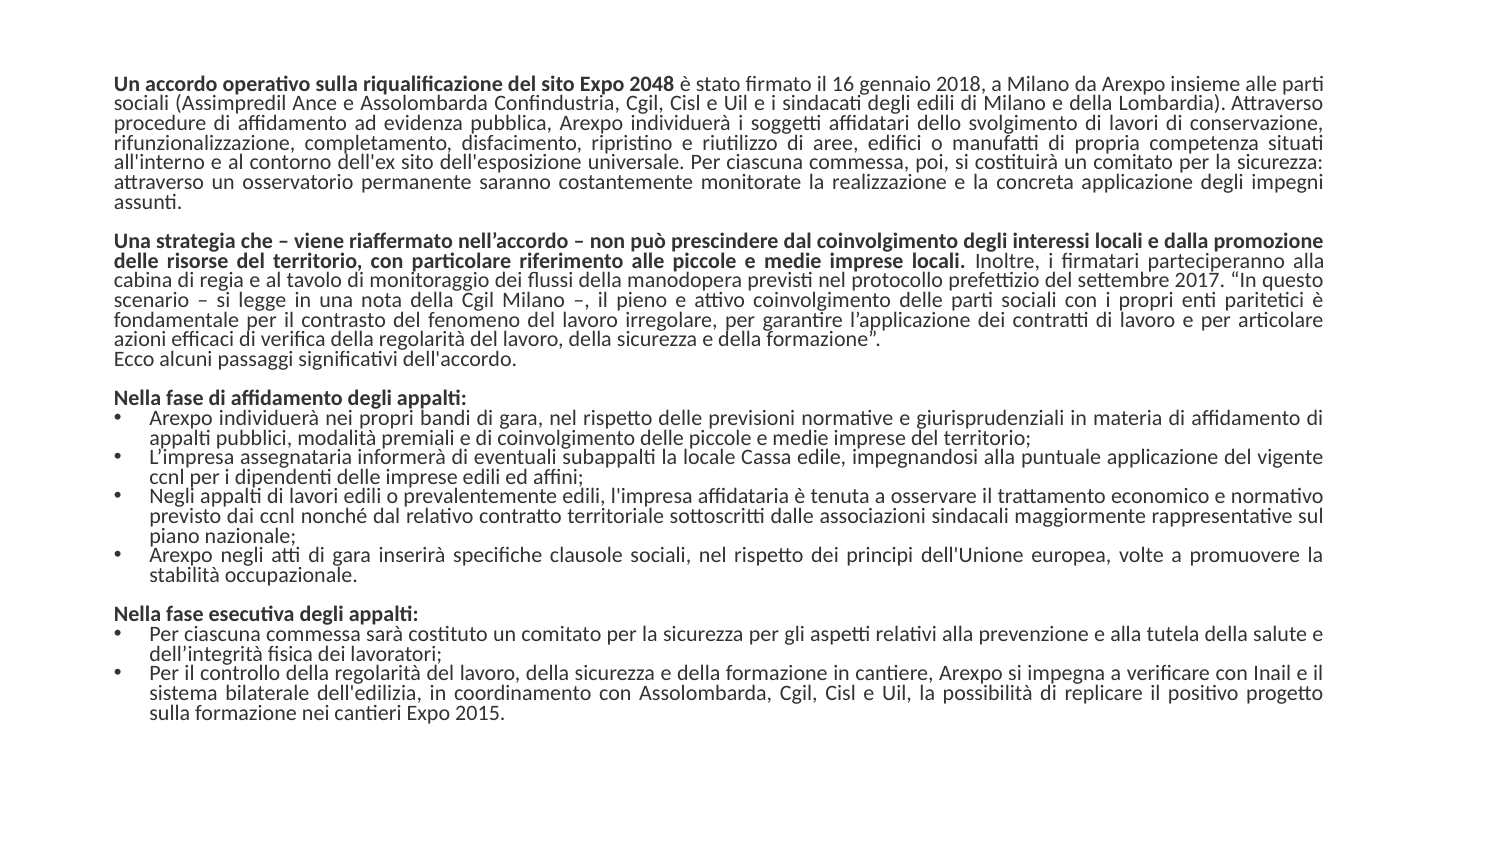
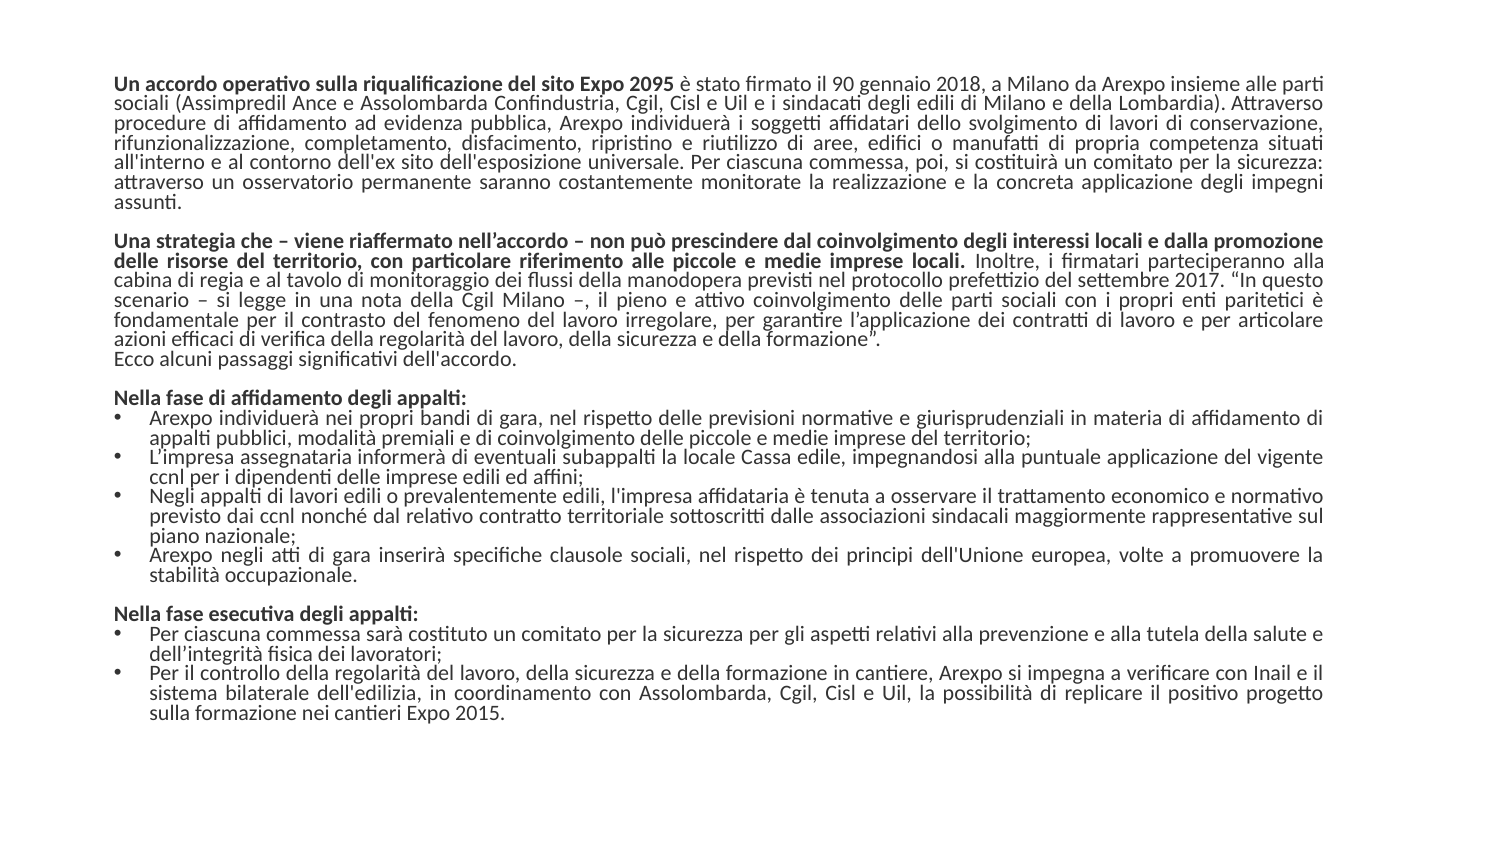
2048: 2048 -> 2095
16: 16 -> 90
